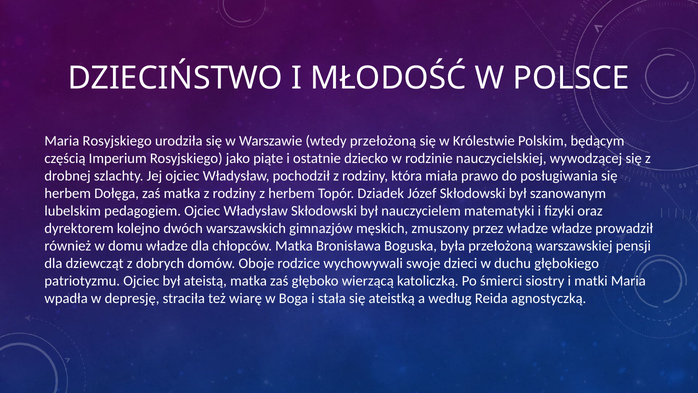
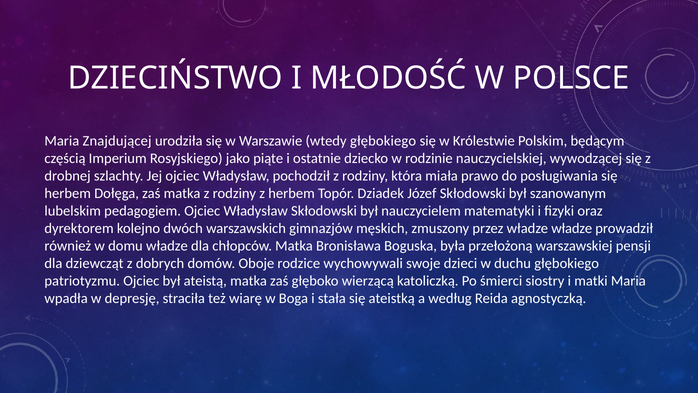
Maria Rosyjskiego: Rosyjskiego -> Znajdującej
wtedy przełożoną: przełożoną -> głębokiego
